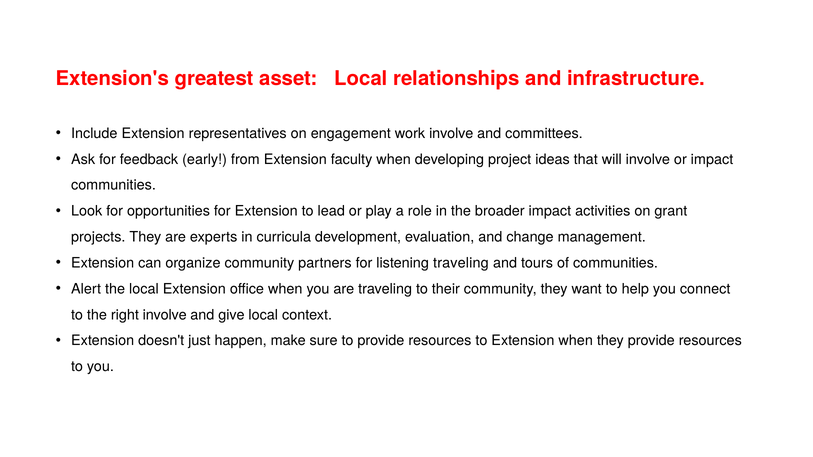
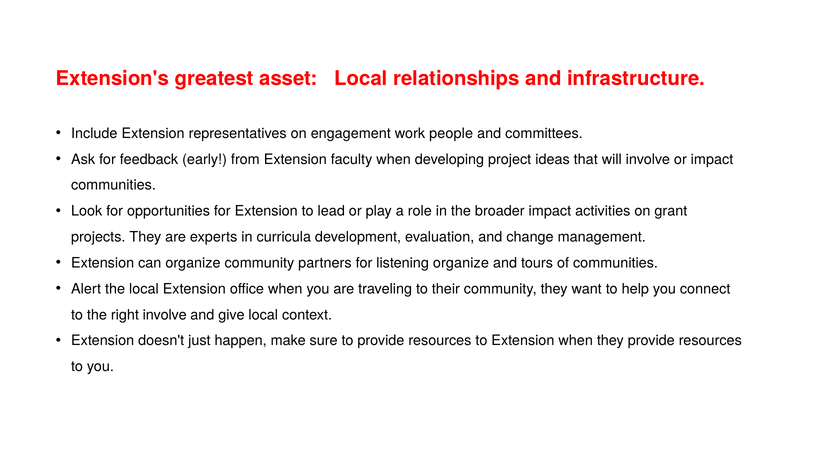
work involve: involve -> people
listening traveling: traveling -> organize
